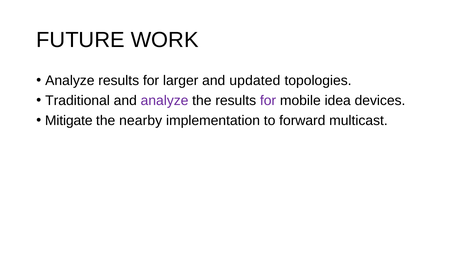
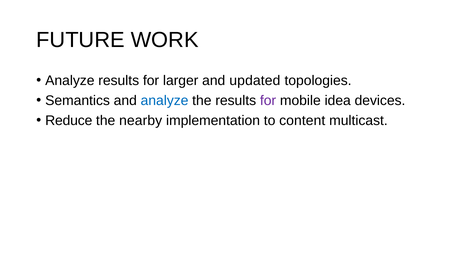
Traditional: Traditional -> Semantics
analyze at (165, 100) colour: purple -> blue
Mitigate: Mitigate -> Reduce
forward: forward -> content
